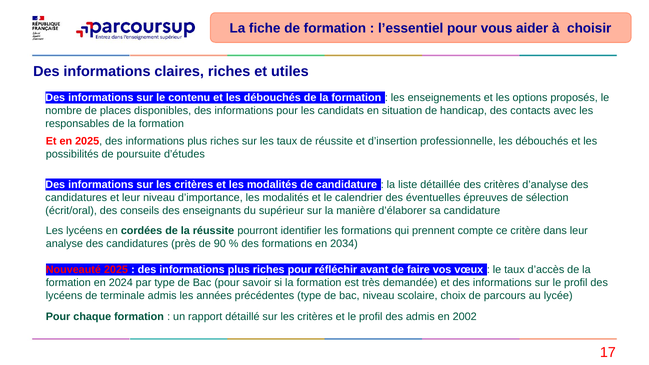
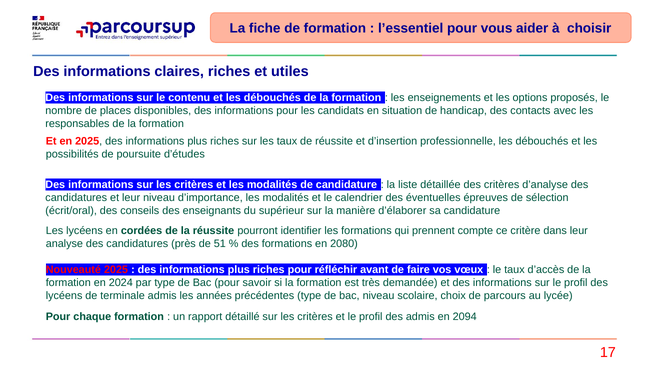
90: 90 -> 51
2034: 2034 -> 2080
2002: 2002 -> 2094
